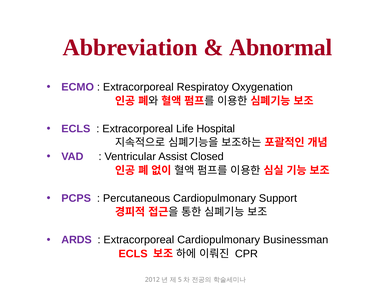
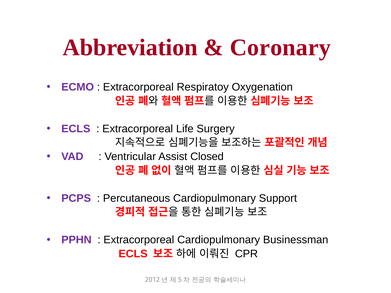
Abnormal: Abnormal -> Coronary
Hospital: Hospital -> Surgery
ARDS: ARDS -> PPHN
